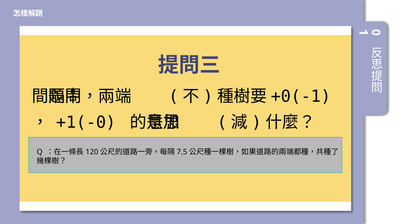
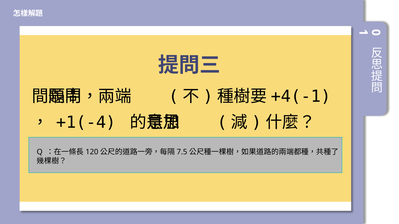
+0(-1: +0(-1 -> +4(-1
+1(-0: +1(-0 -> +1(-4
